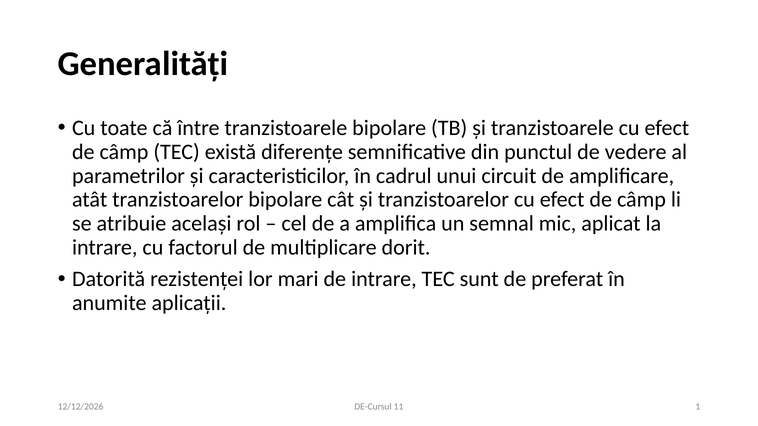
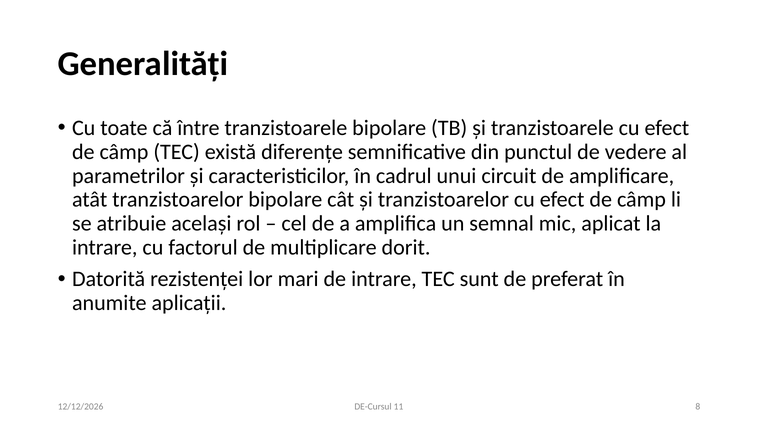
1: 1 -> 8
